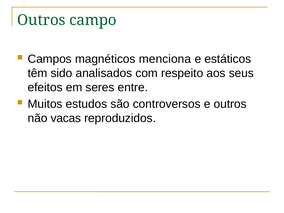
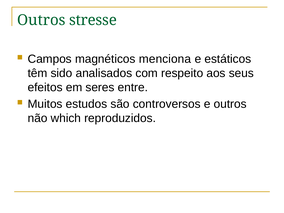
campo: campo -> stresse
vacas: vacas -> which
